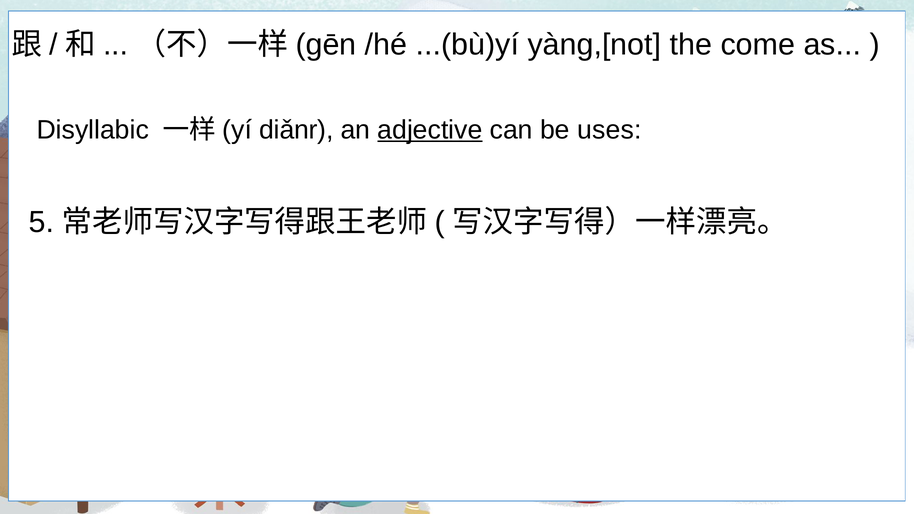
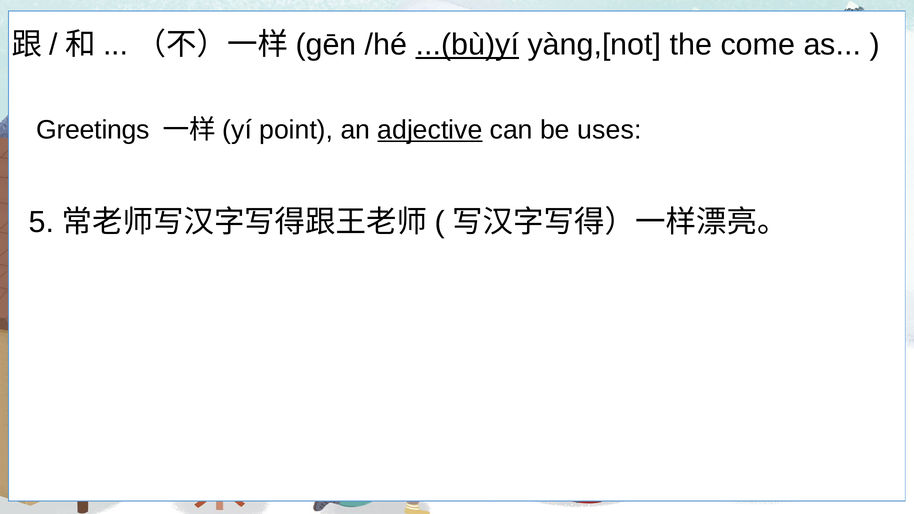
...(bù)yí underline: none -> present
Disyllabic: Disyllabic -> Greetings
diǎnr: diǎnr -> point
